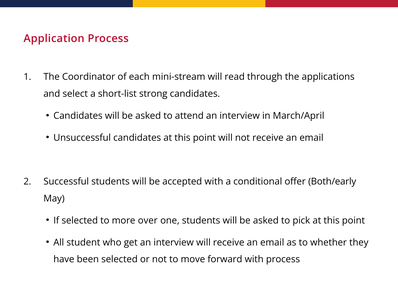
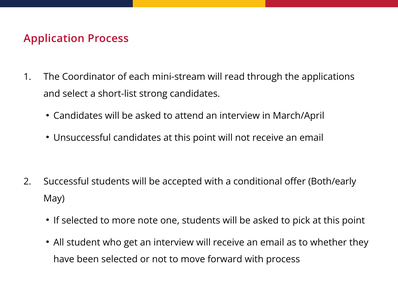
over: over -> note
